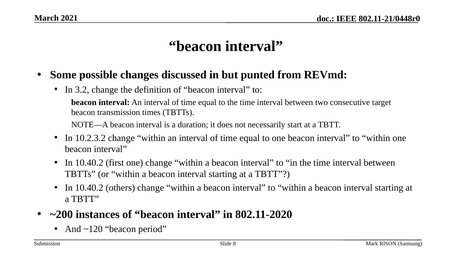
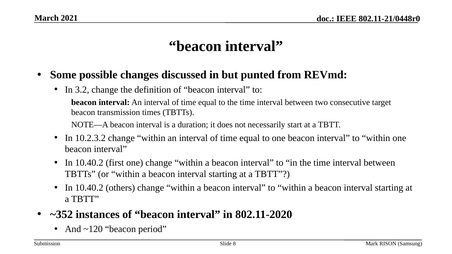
~200: ~200 -> ~352
